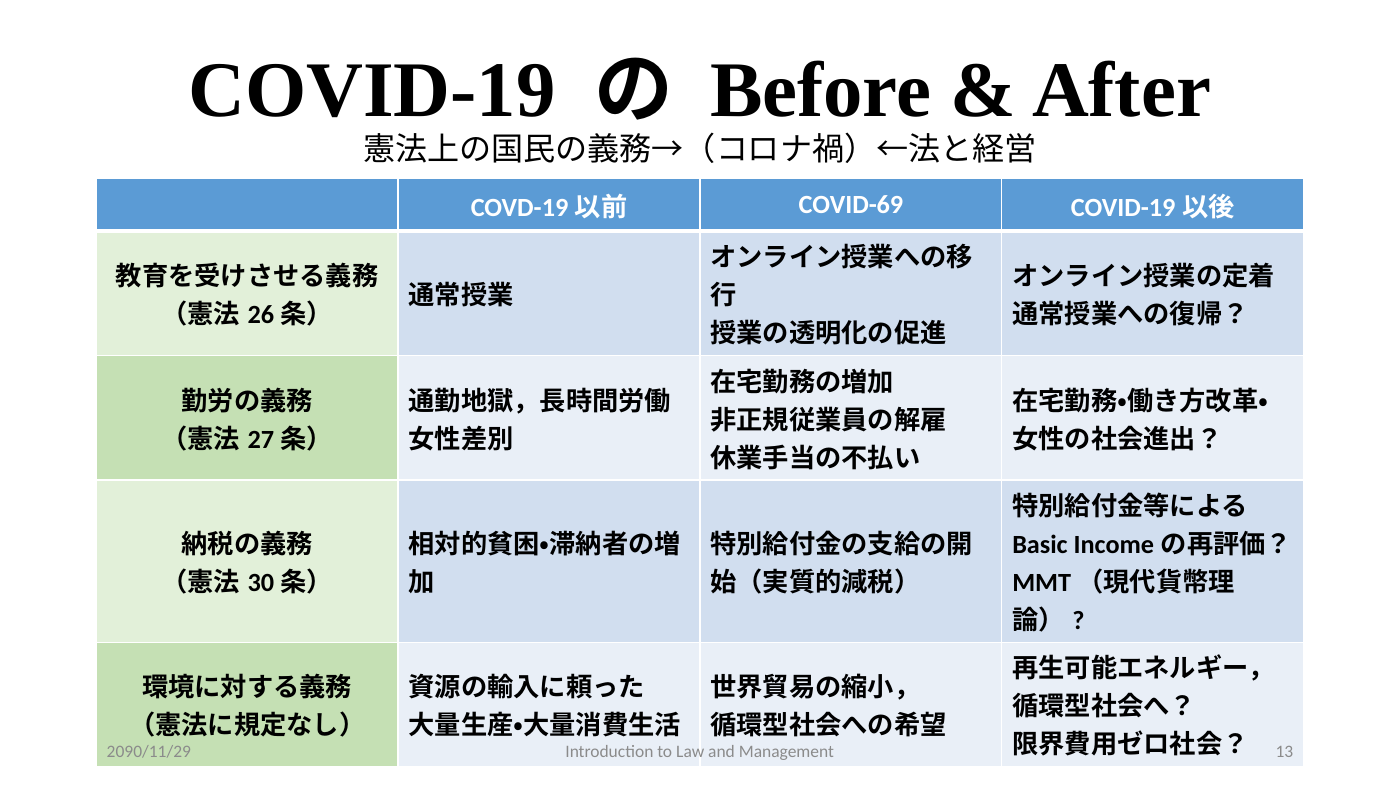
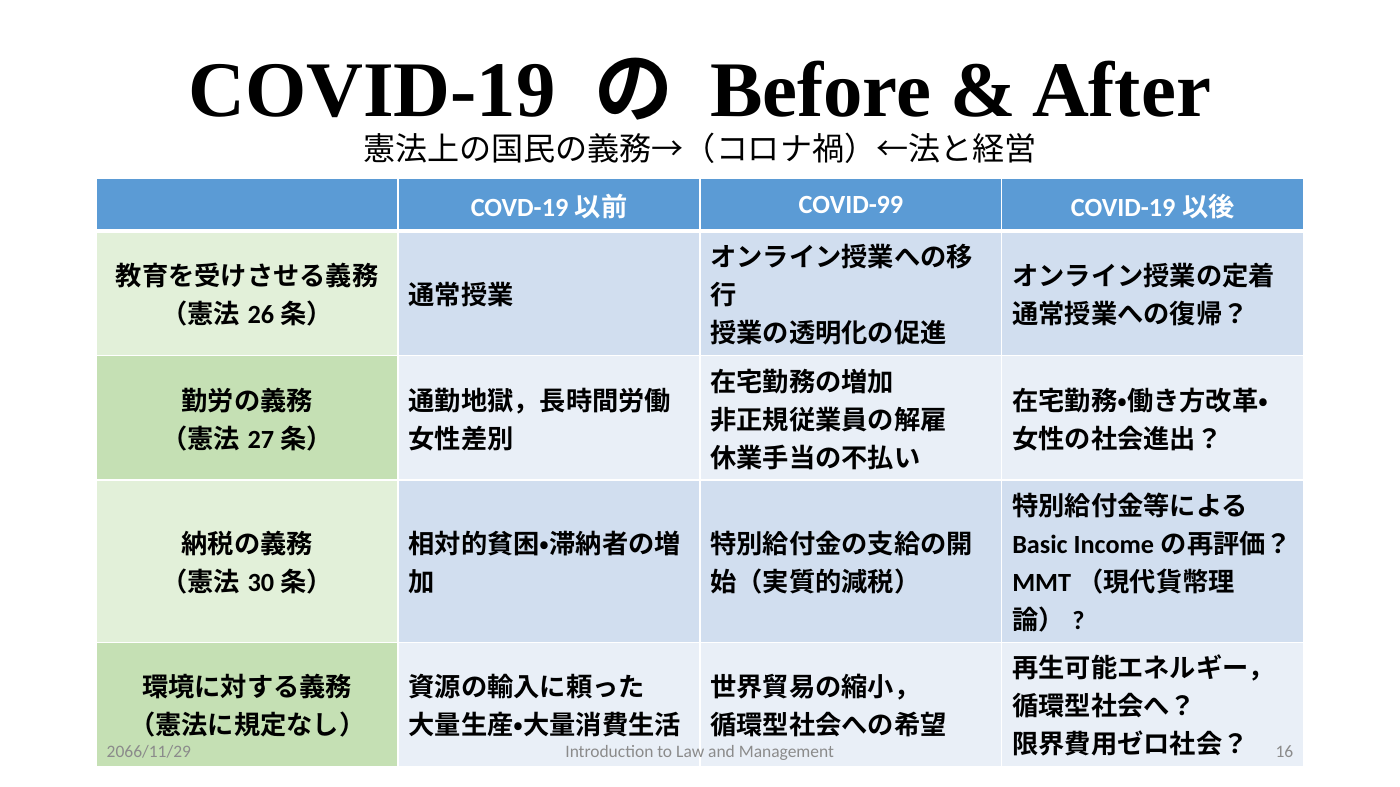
COVID-69: COVID-69 -> COVID-99
2090/11/29: 2090/11/29 -> 2066/11/29
13: 13 -> 16
